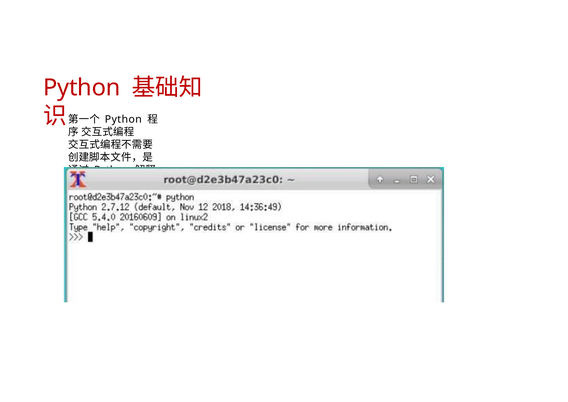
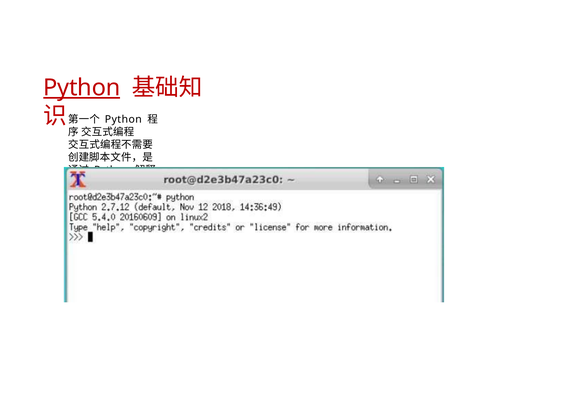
Python at (82, 88) underline: none -> present
